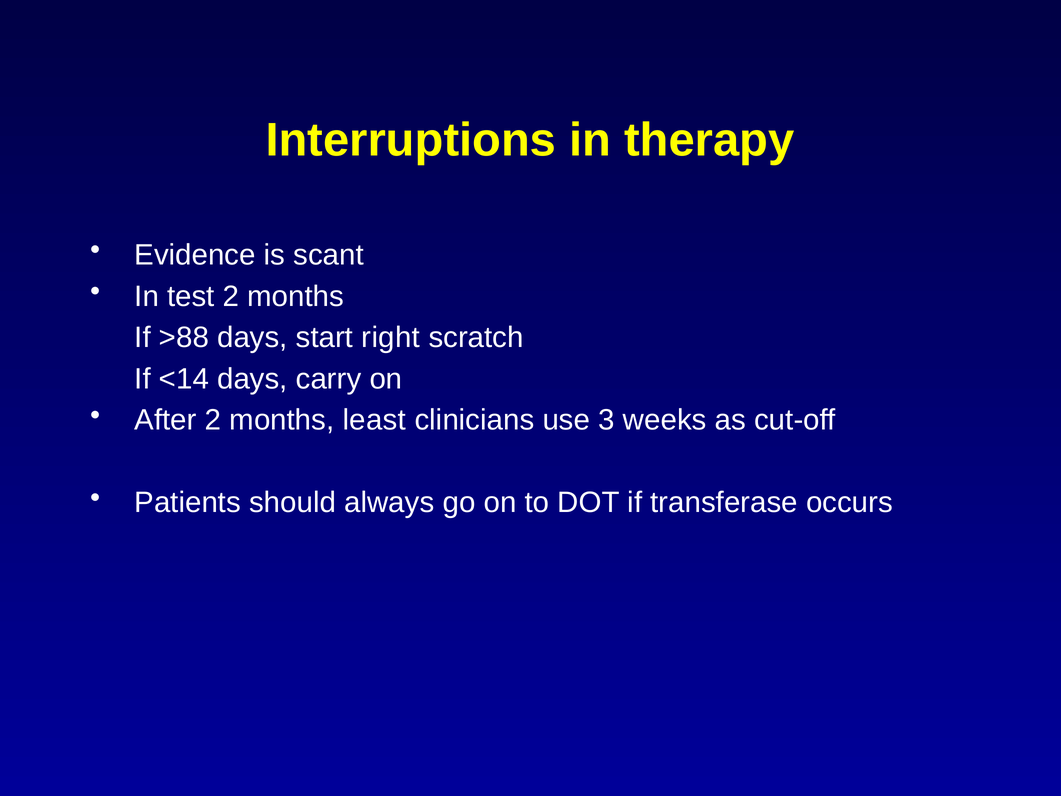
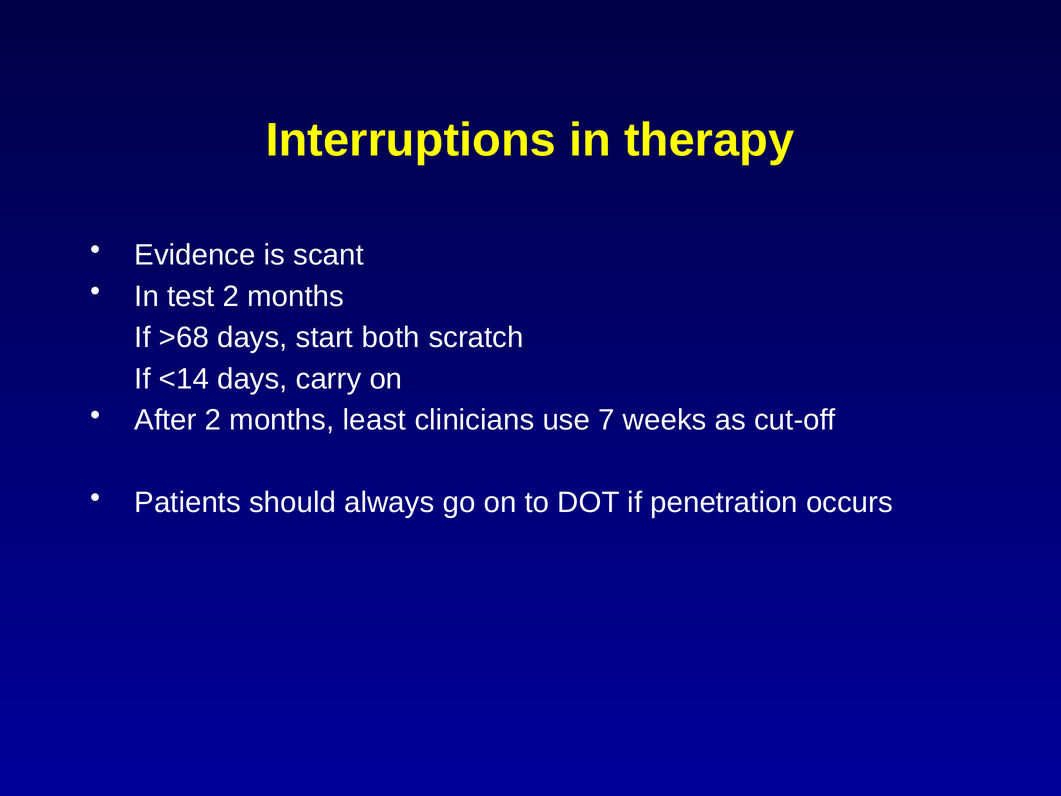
>88: >88 -> >68
right: right -> both
3: 3 -> 7
transferase: transferase -> penetration
